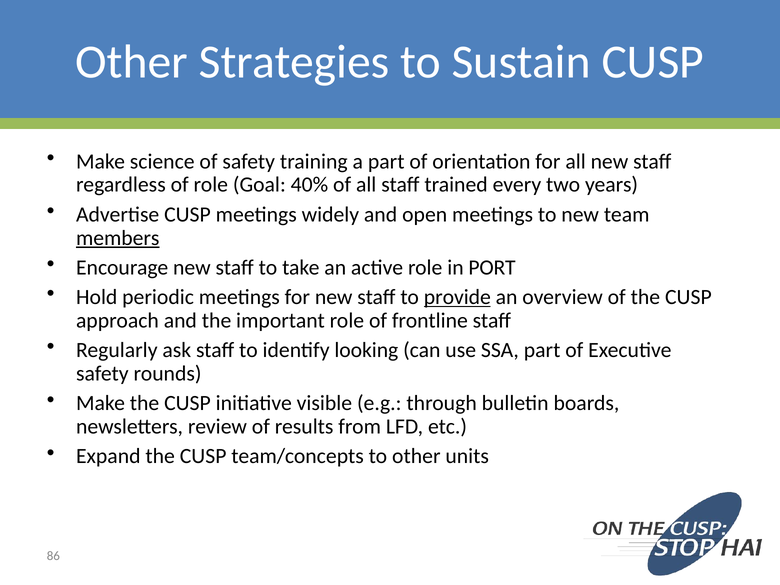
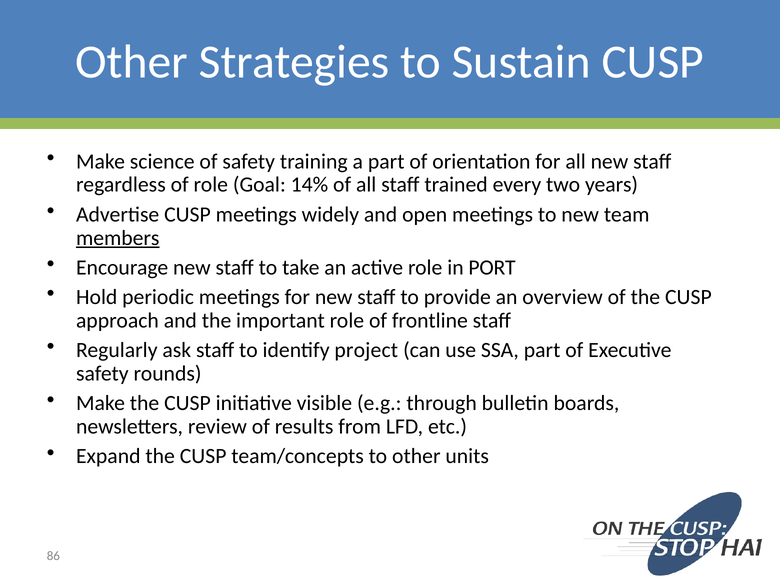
40%: 40% -> 14%
provide underline: present -> none
looking: looking -> project
